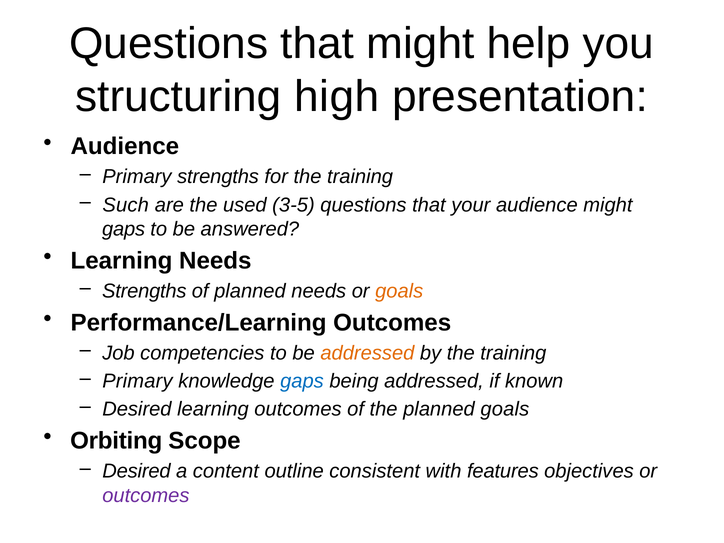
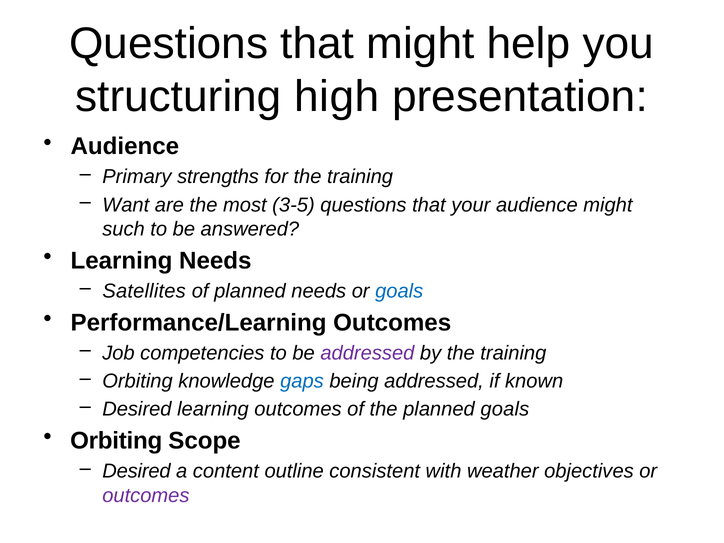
Such: Such -> Want
used: used -> most
gaps at (124, 229): gaps -> such
Strengths at (144, 291): Strengths -> Satellites
goals at (399, 291) colour: orange -> blue
addressed at (367, 353) colour: orange -> purple
Primary at (137, 381): Primary -> Orbiting
features: features -> weather
